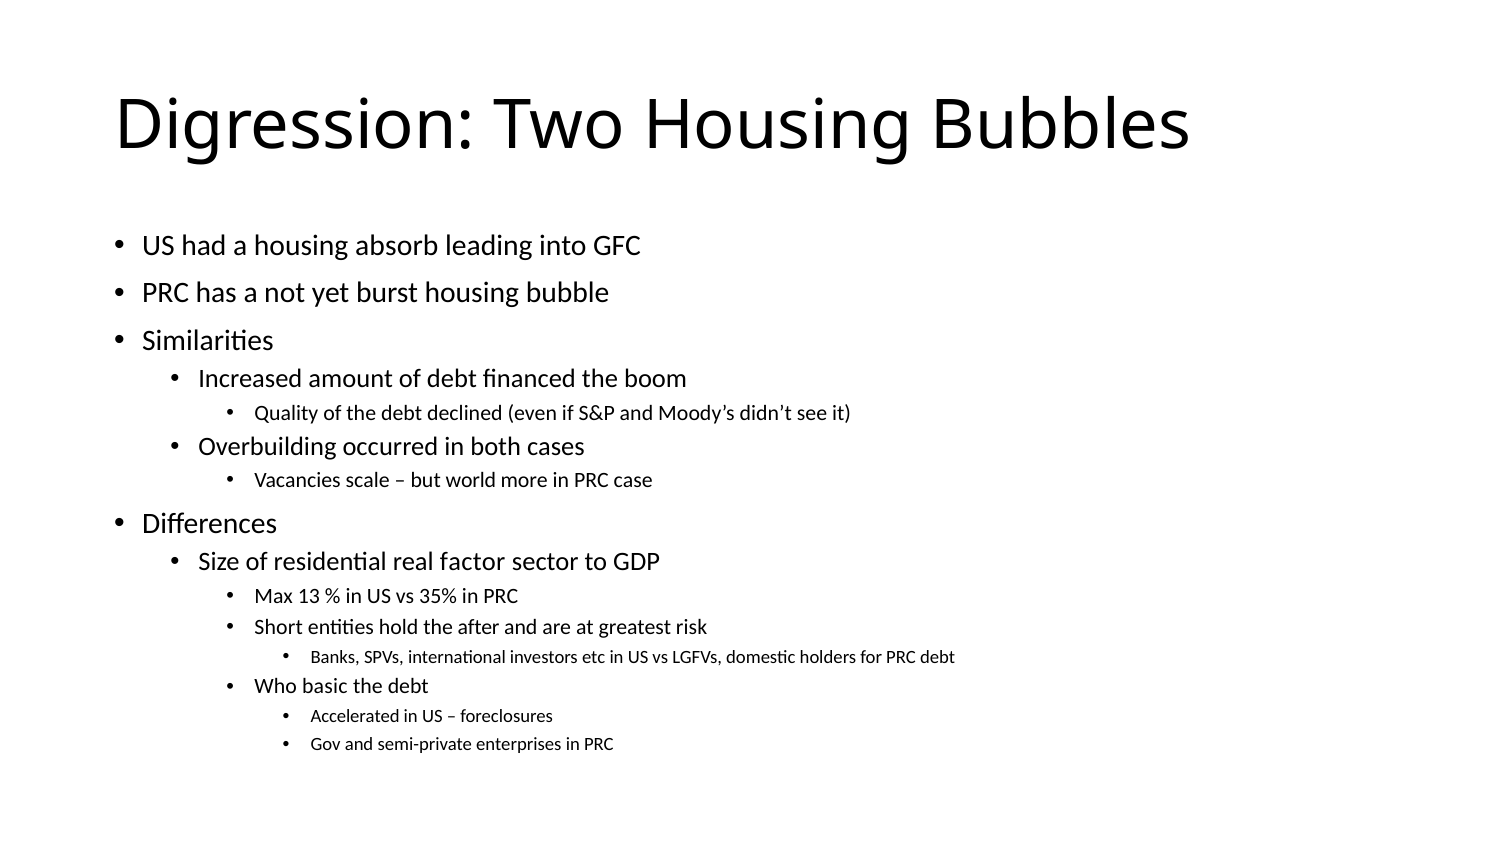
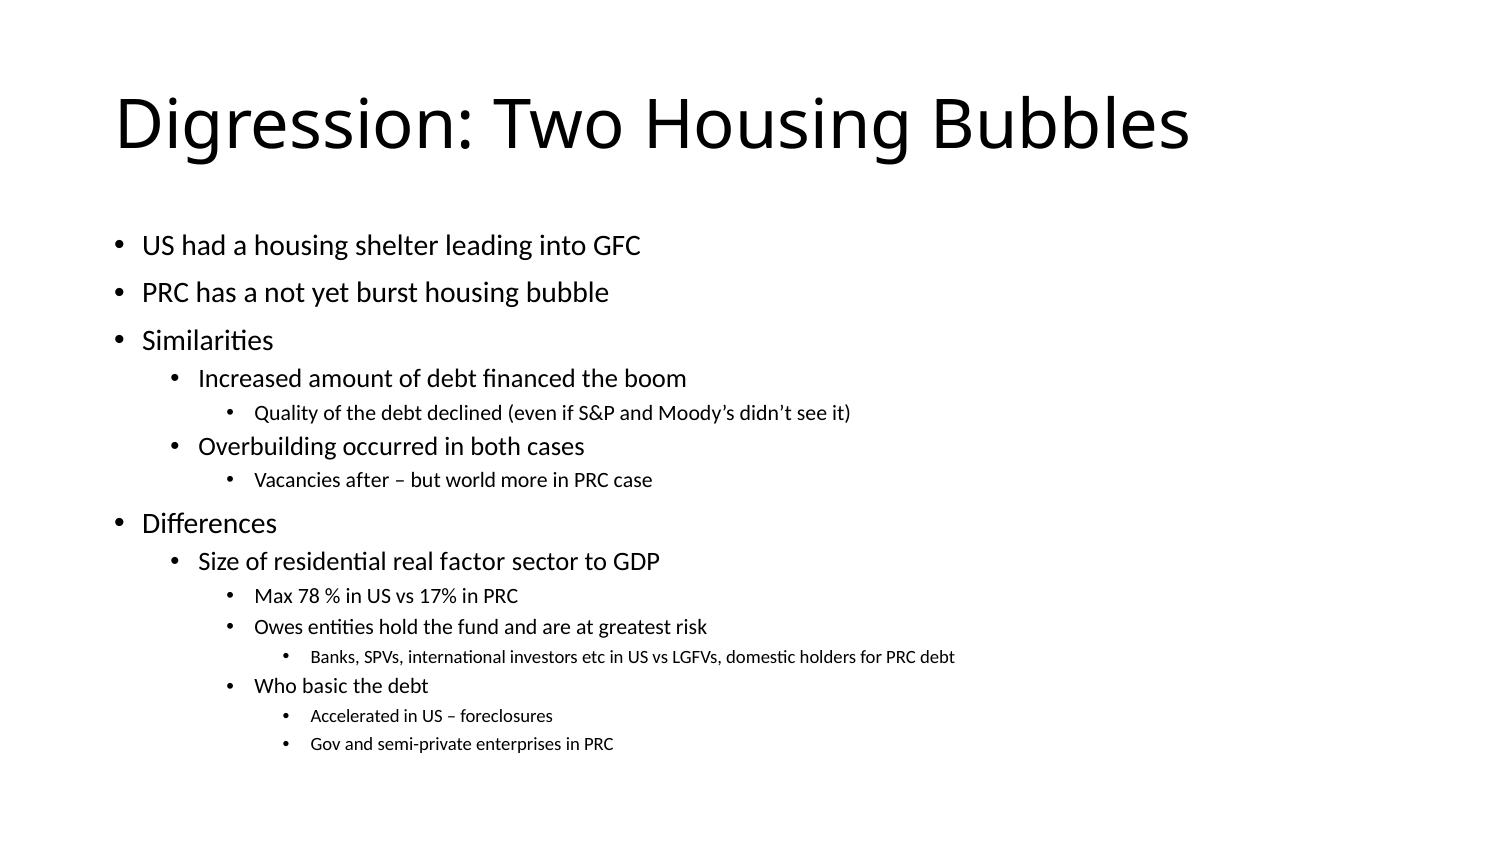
absorb: absorb -> shelter
scale: scale -> after
13: 13 -> 78
35%: 35% -> 17%
Short: Short -> Owes
after: after -> fund
